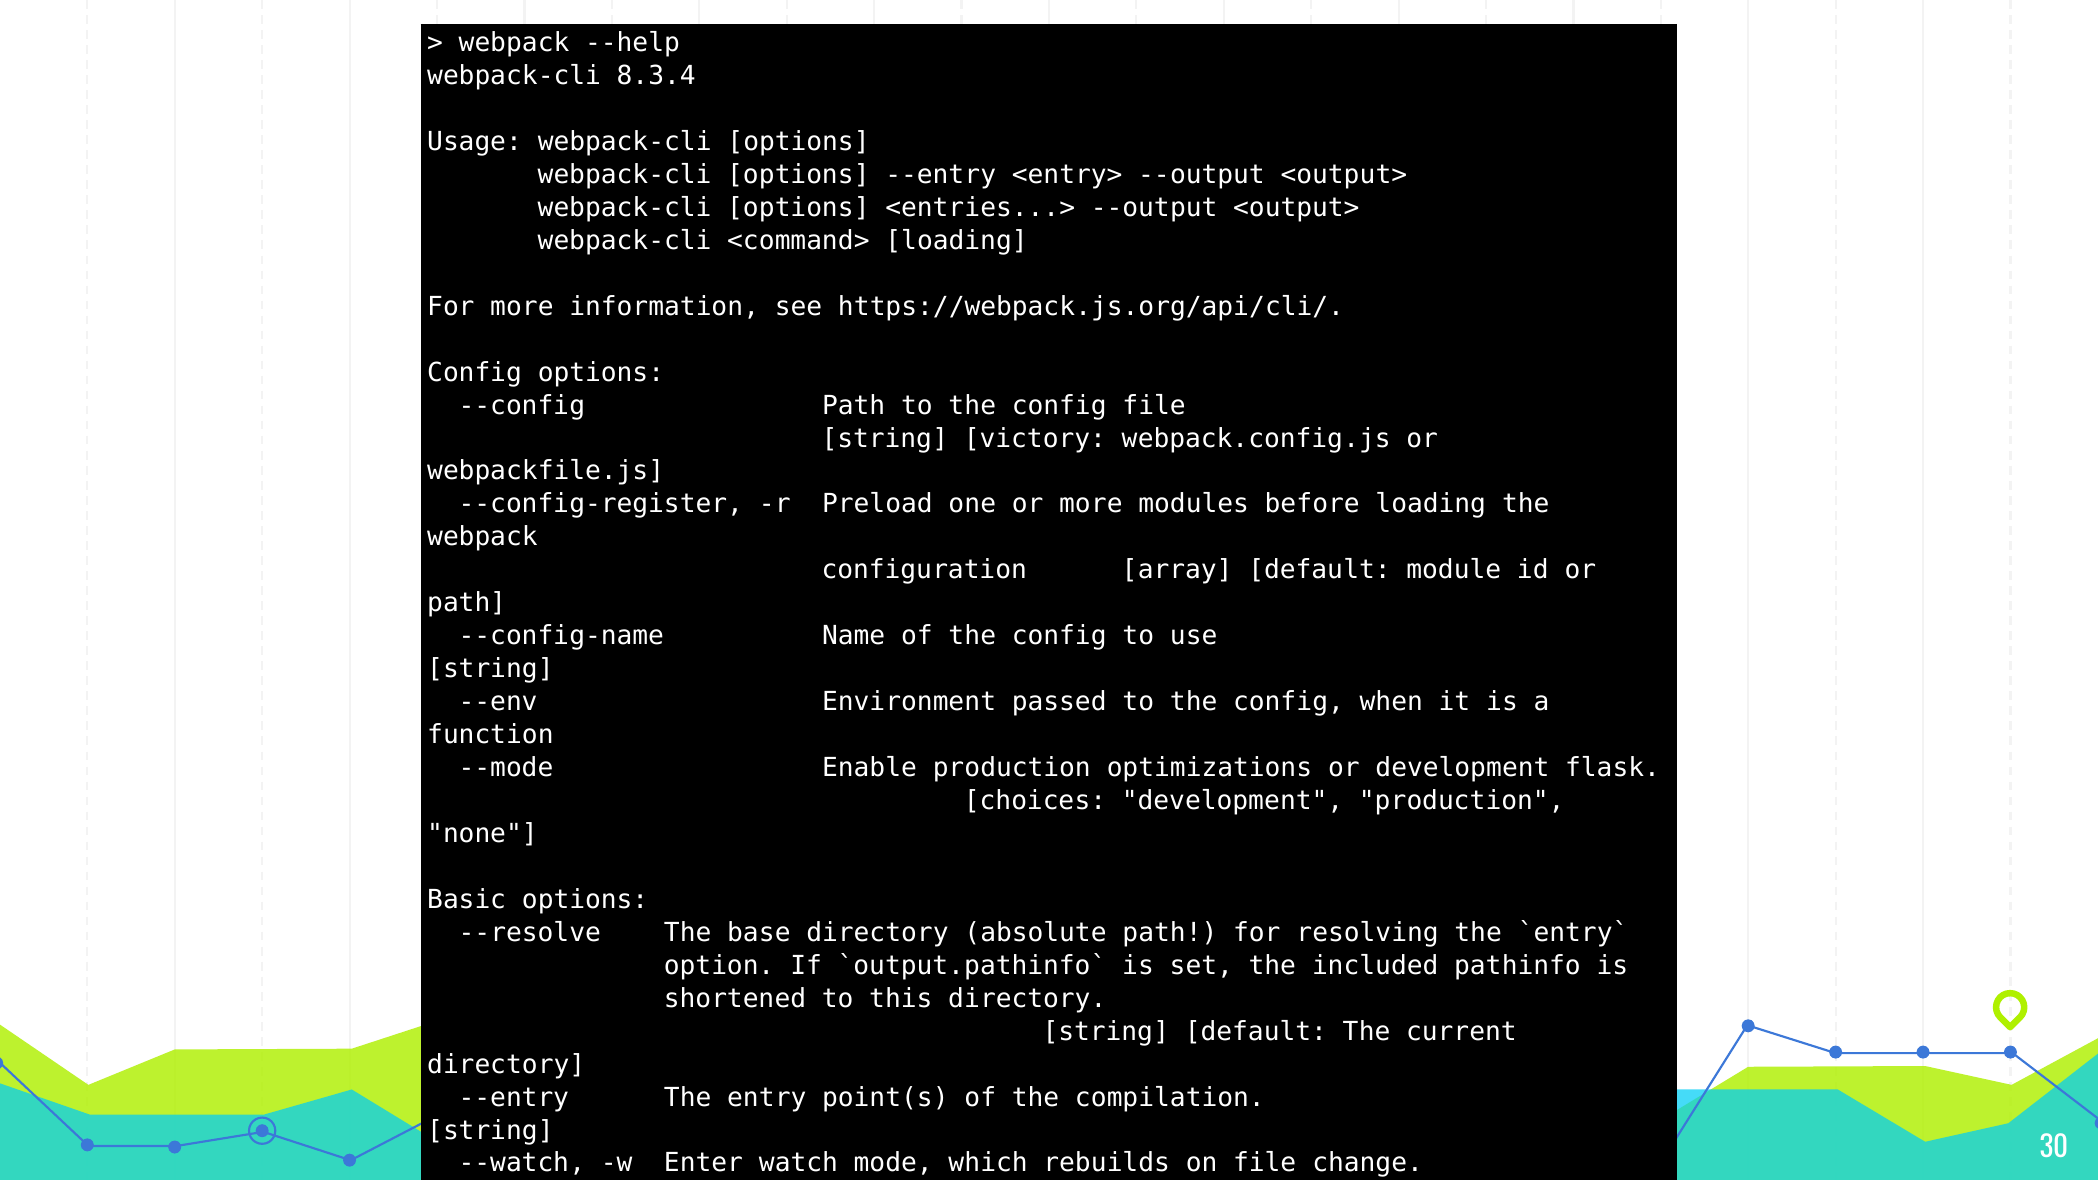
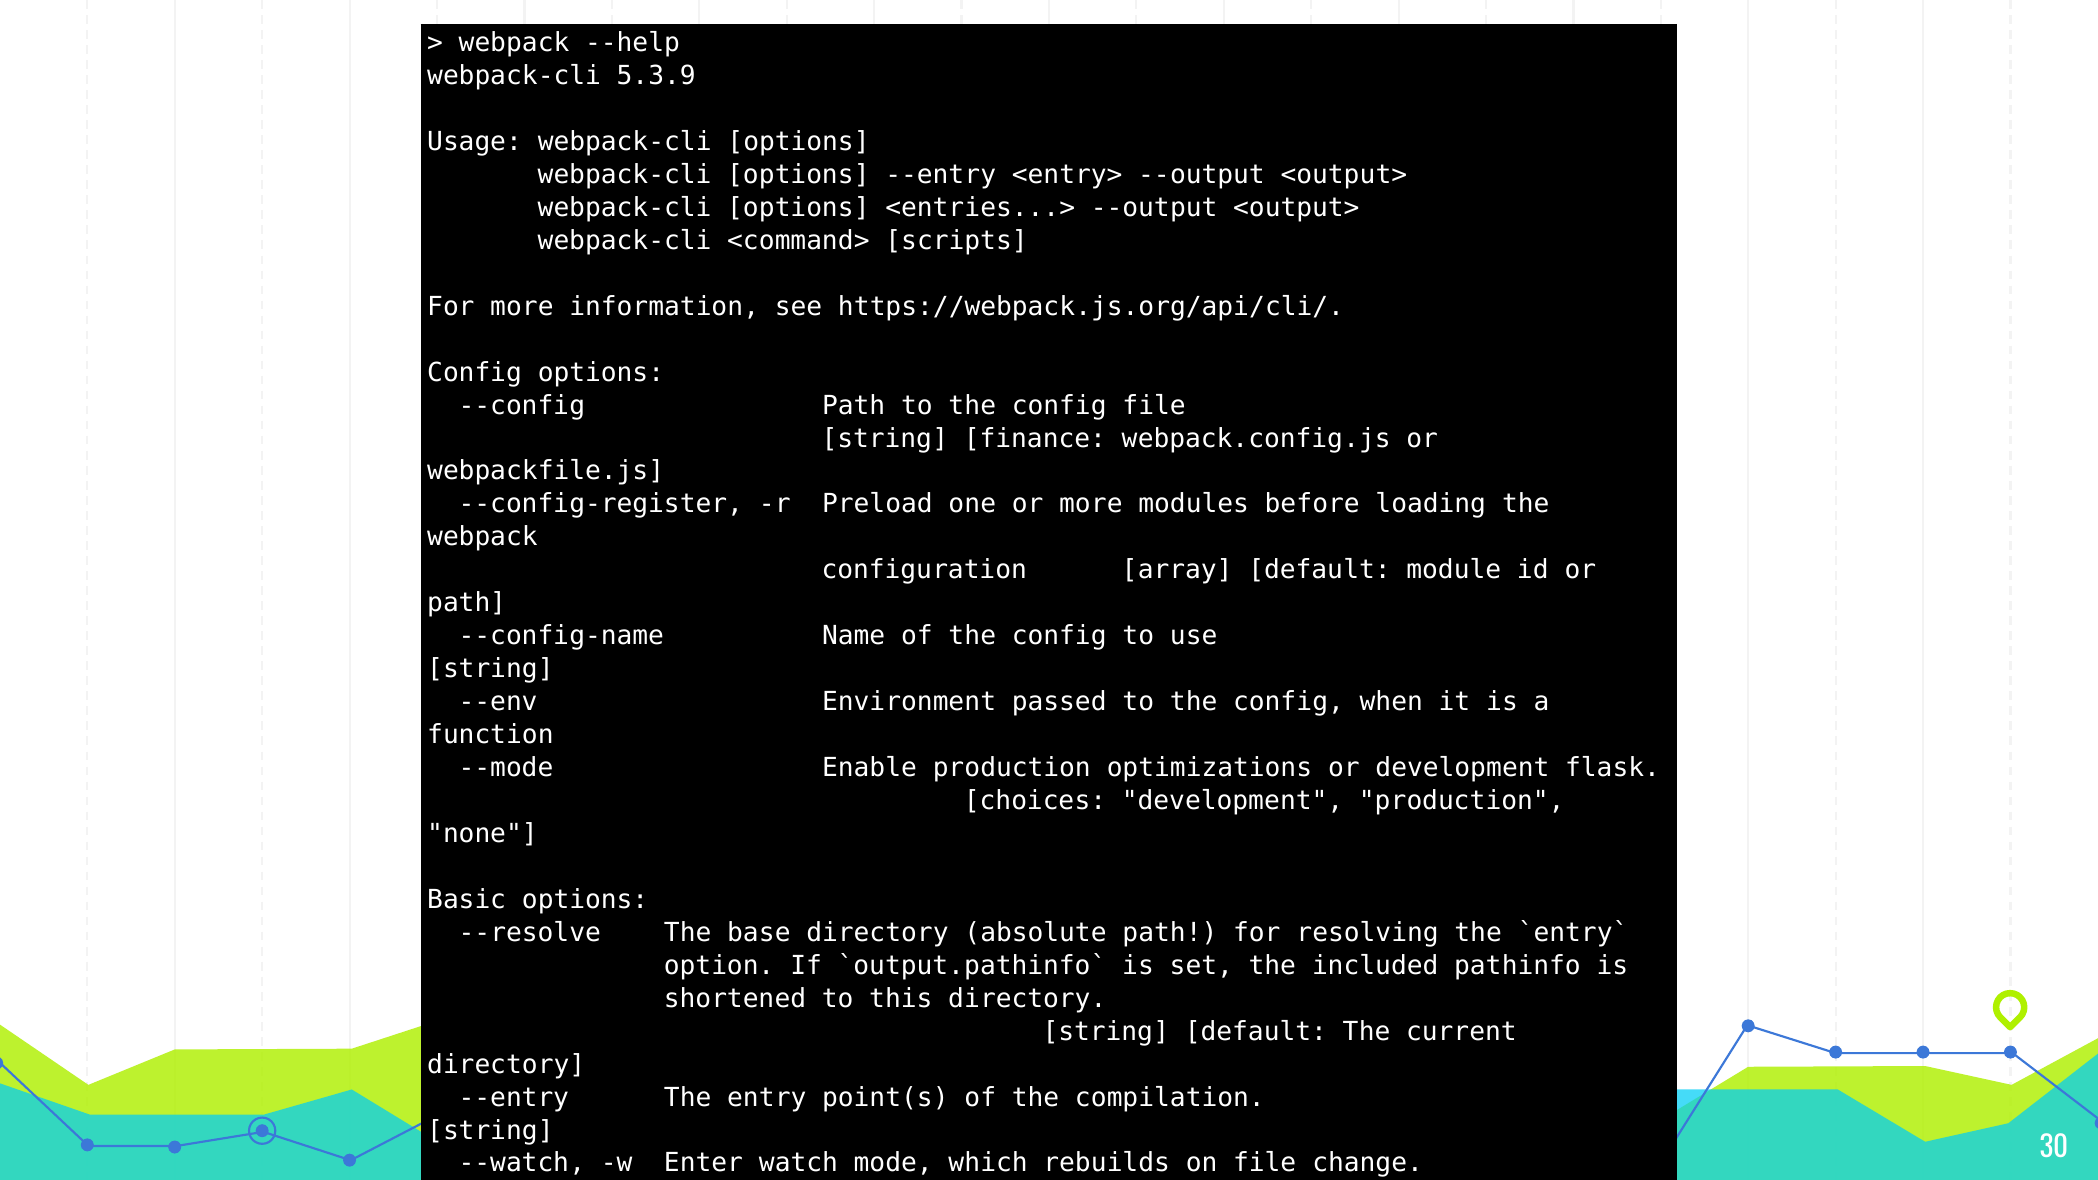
8.3.4: 8.3.4 -> 5.3.9
<command> loading: loading -> scripts
victory: victory -> finance
